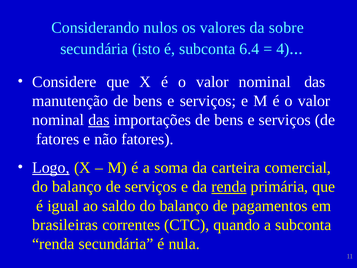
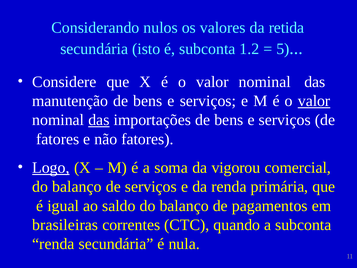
sobre: sobre -> retida
6.4: 6.4 -> 1.2
4: 4 -> 5
valor at (314, 101) underline: none -> present
carteira: carteira -> vigorou
renda at (229, 187) underline: present -> none
